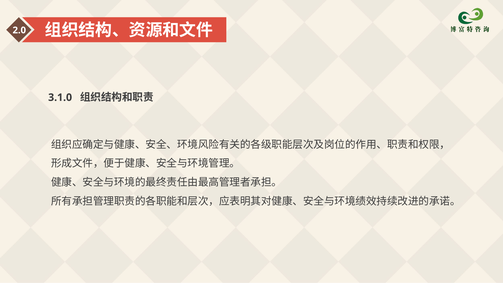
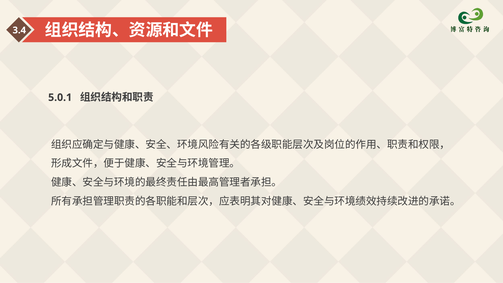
2.0: 2.0 -> 3.4
3.1.0: 3.1.0 -> 5.0.1
